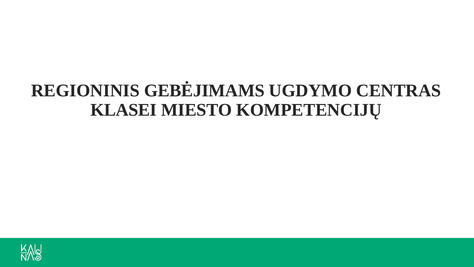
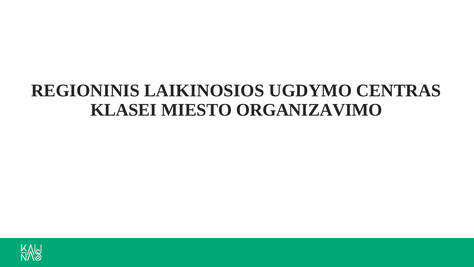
GEBĖJIMAMS: GEBĖJIMAMS -> LAIKINOSIOS
KOMPETENCIJŲ: KOMPETENCIJŲ -> ORGANIZAVIMO
